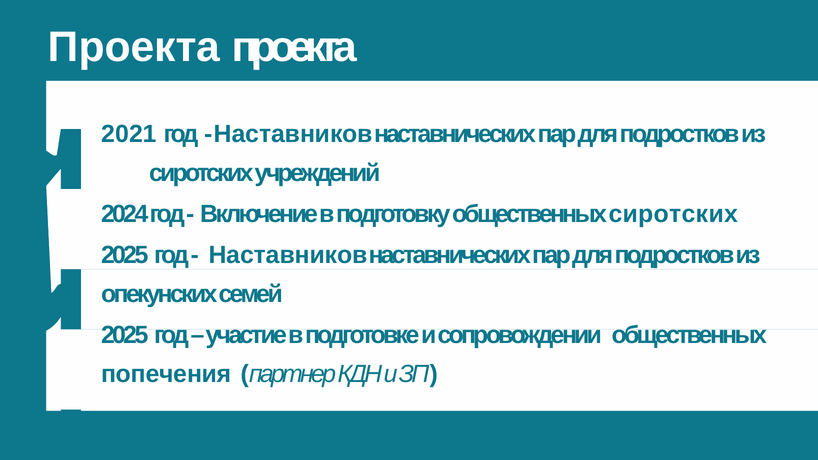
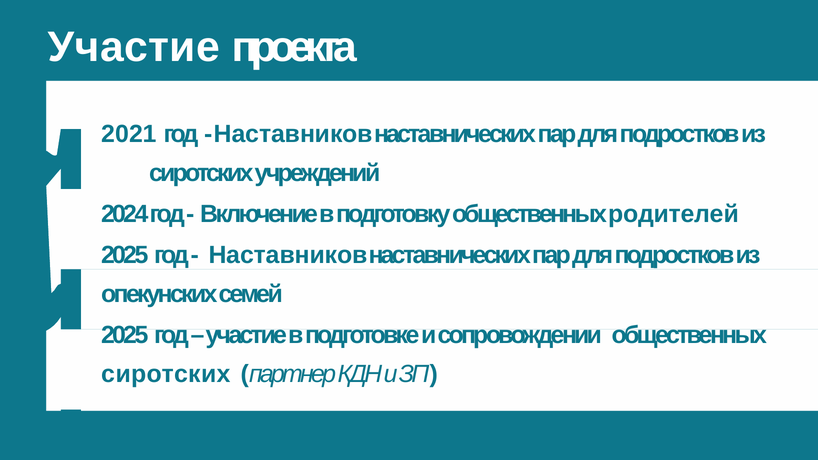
Проекта at (134, 47): Проекта -> Участие
общественных сиротских: сиротских -> родителей
попечения at (166, 374): попечения -> сиротских
